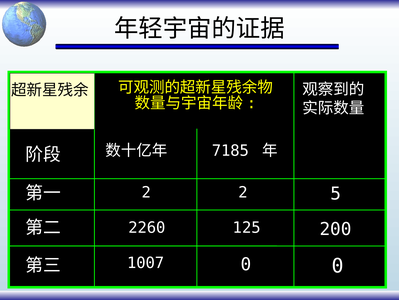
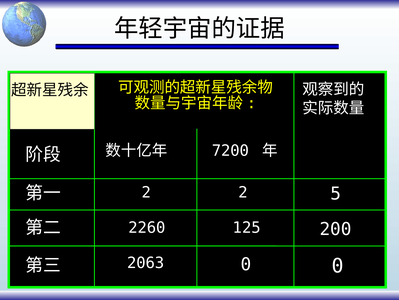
7185: 7185 -> 7200
1007: 1007 -> 2063
